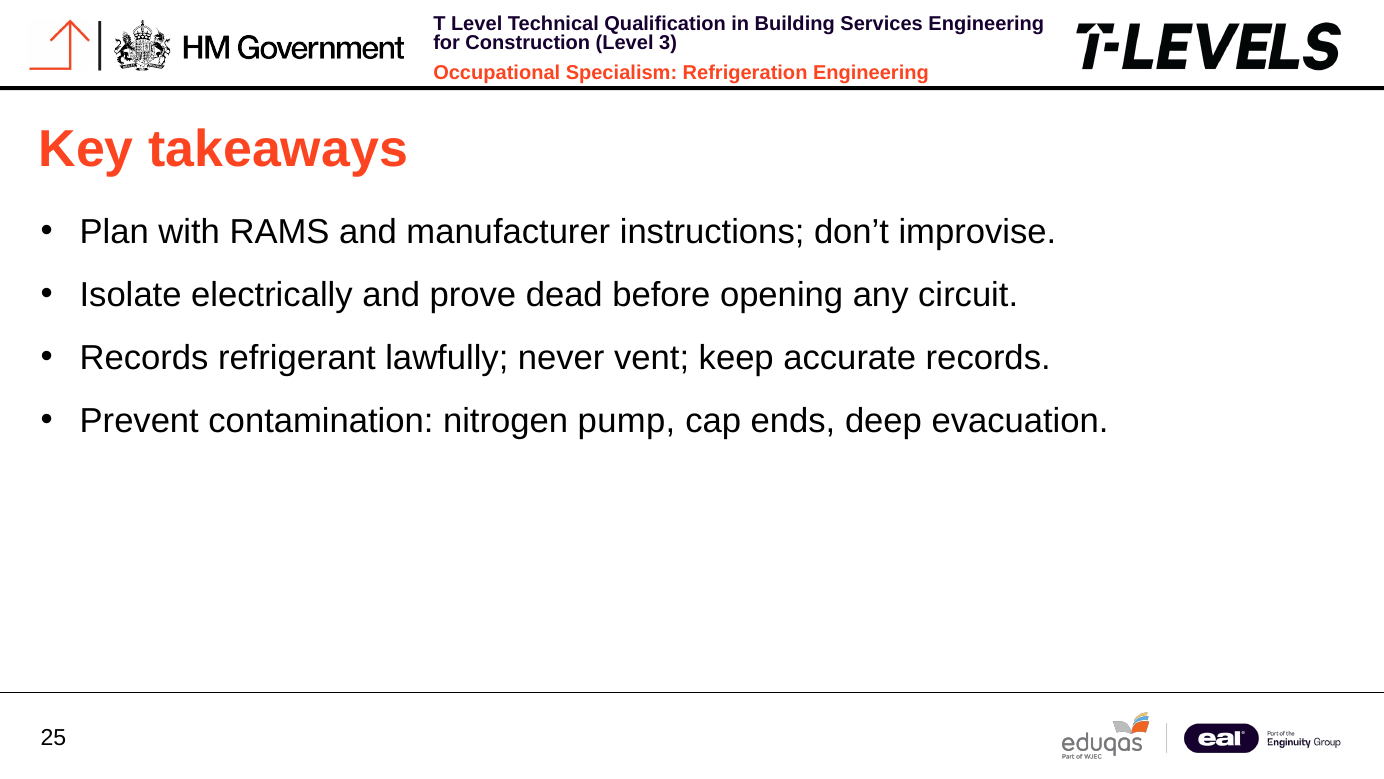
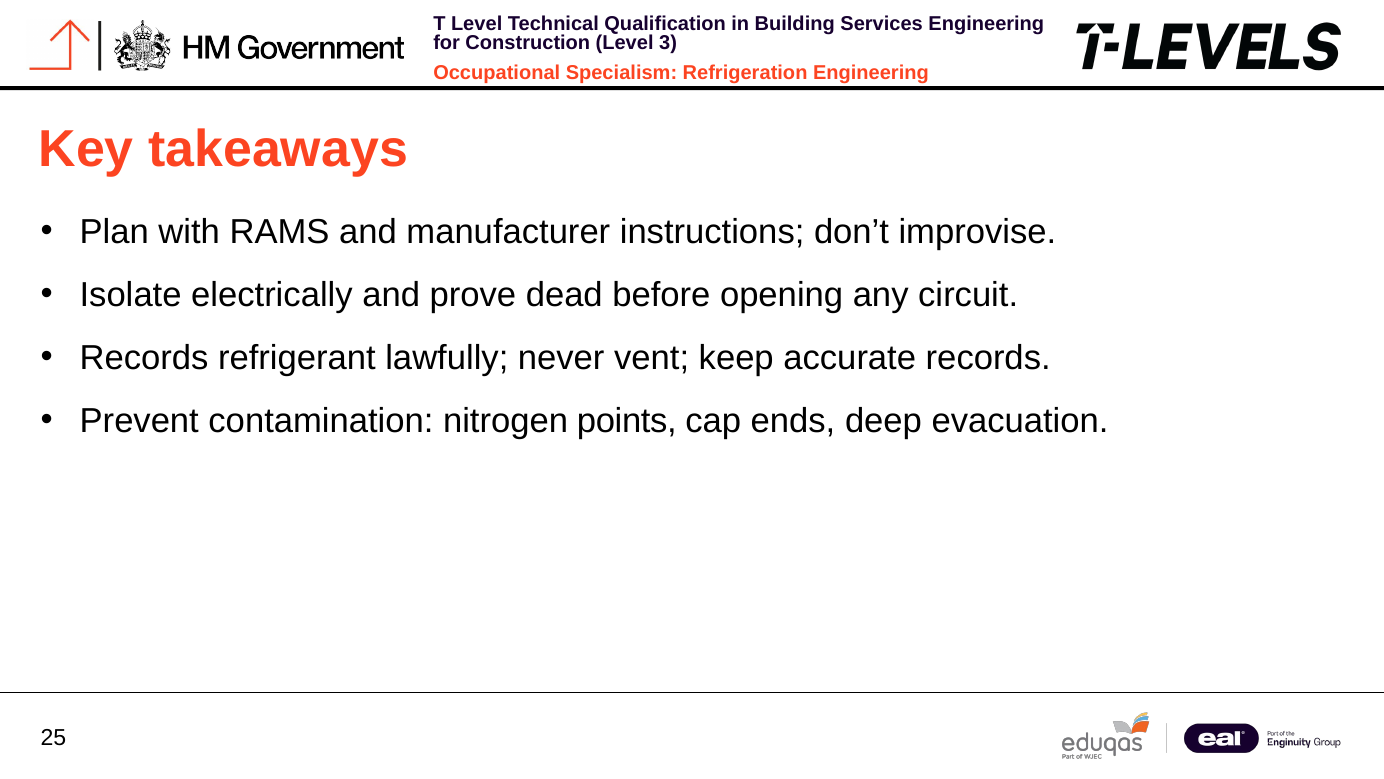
pump: pump -> points
